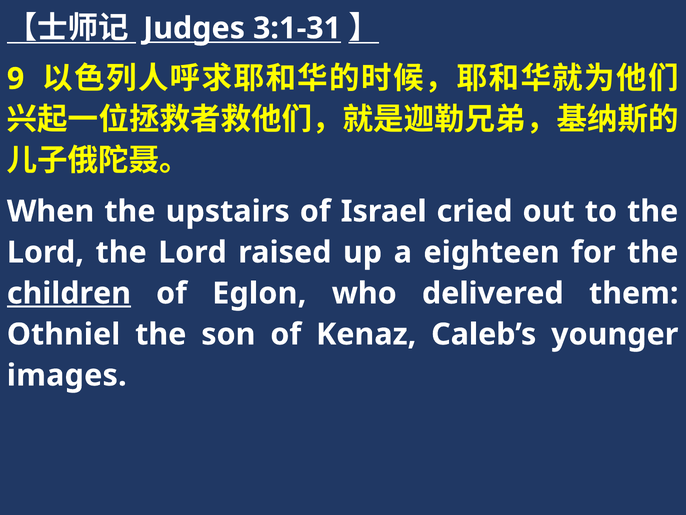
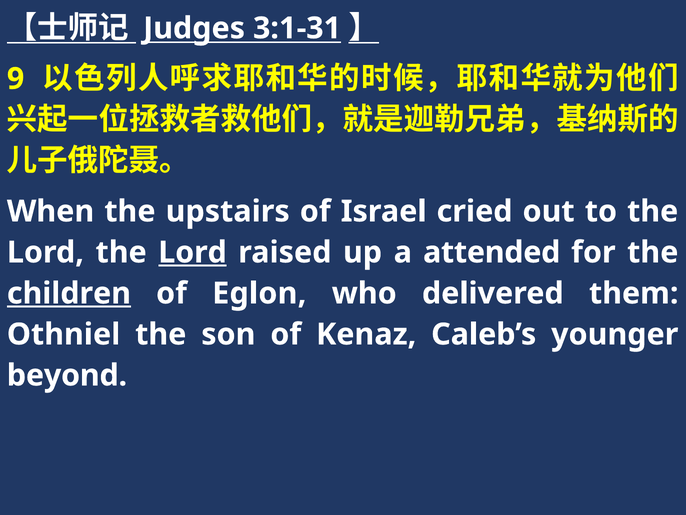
Lord at (193, 252) underline: none -> present
eighteen: eighteen -> attended
images: images -> beyond
